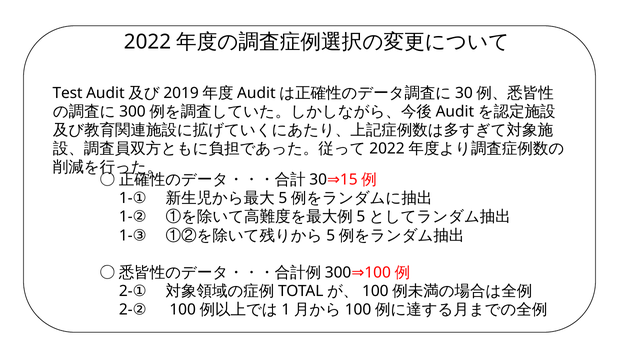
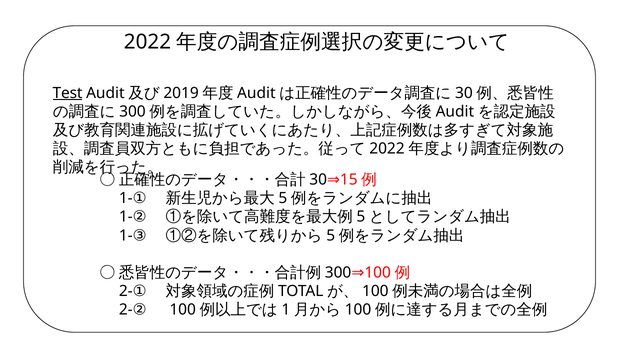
Test underline: none -> present
